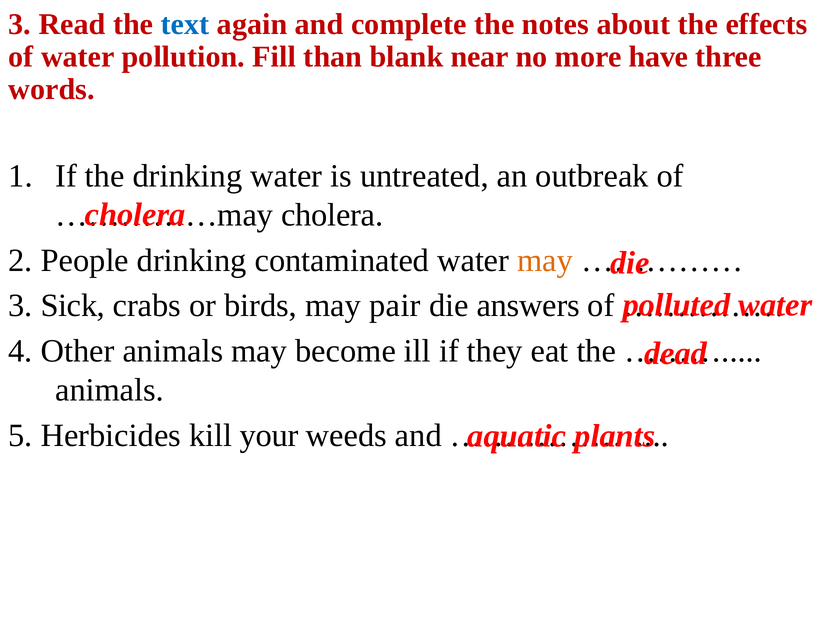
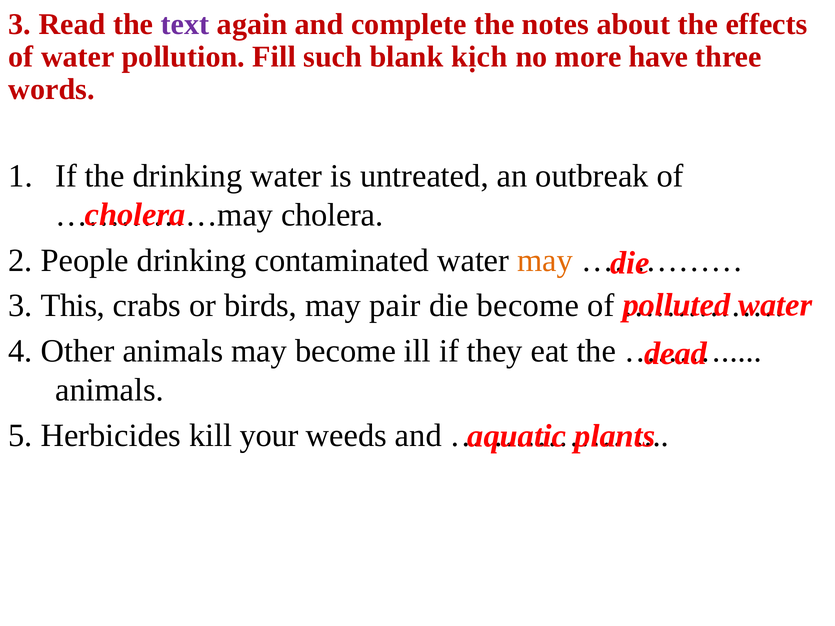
text colour: blue -> purple
than: than -> such
near: near -> kịch
Sick: Sick -> This
die answers: answers -> become
